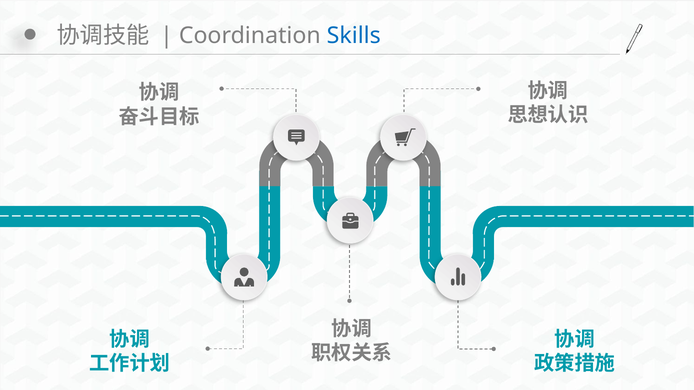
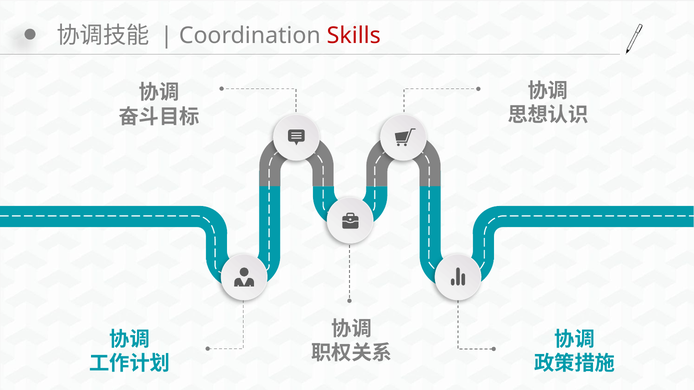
Skills colour: blue -> red
